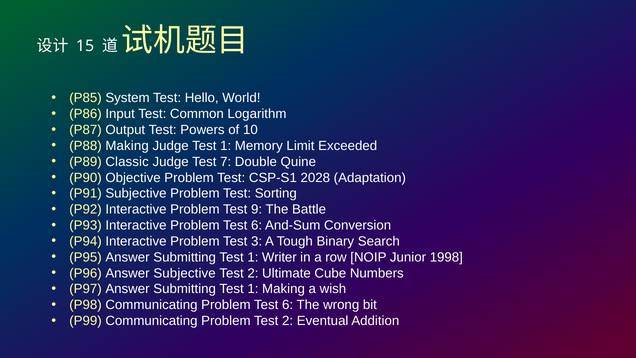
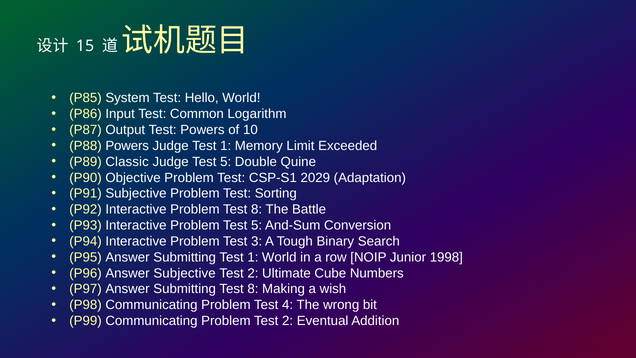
P88 Making: Making -> Powers
Judge Test 7: 7 -> 5
2028: 2028 -> 2029
Problem Test 9: 9 -> 8
Interactive Problem Test 6: 6 -> 5
1 Writer: Writer -> World
1 at (253, 289): 1 -> 8
Communicating Problem Test 6: 6 -> 4
